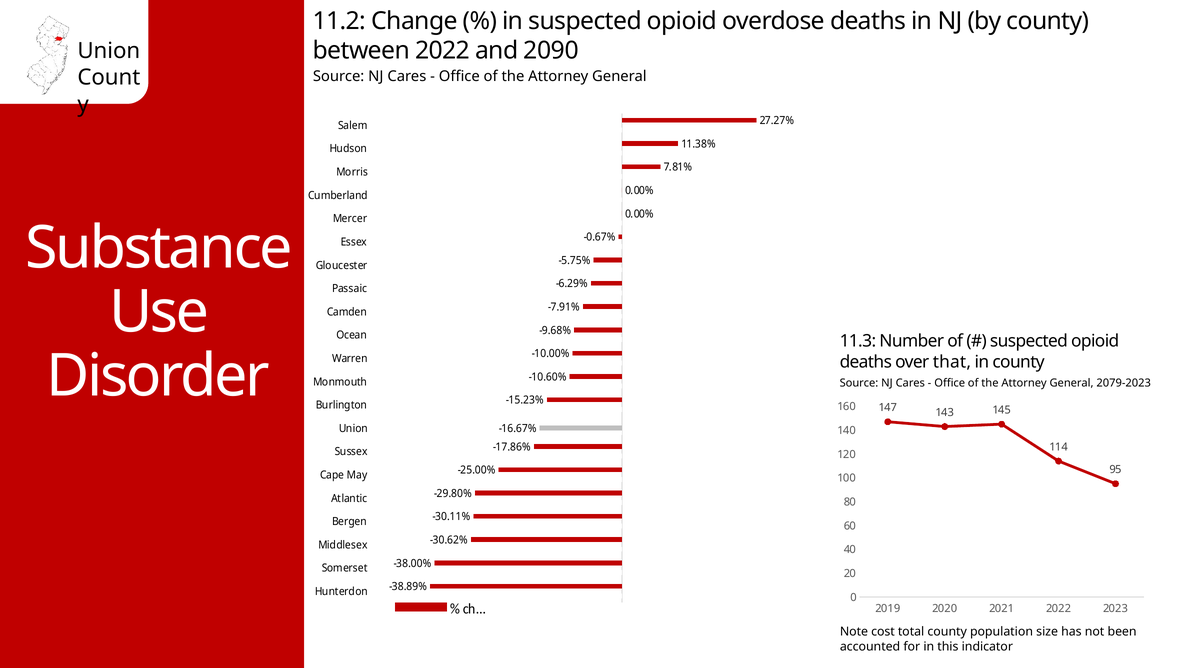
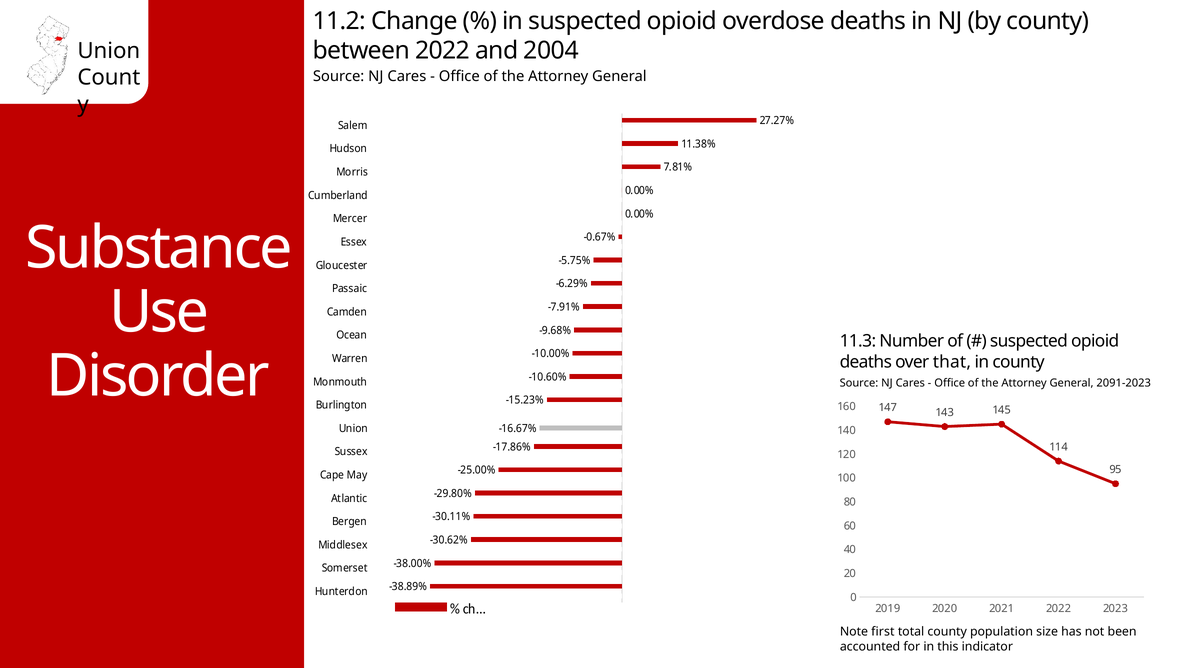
2090: 2090 -> 2004
2079-2023: 2079-2023 -> 2091-2023
cost: cost -> first
